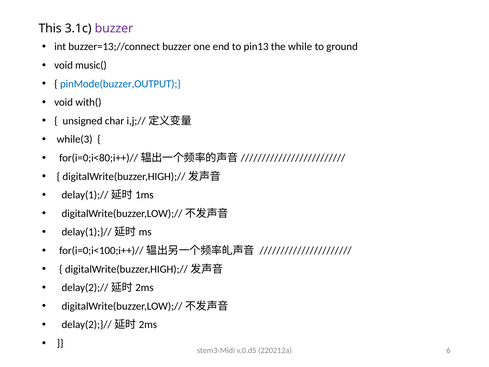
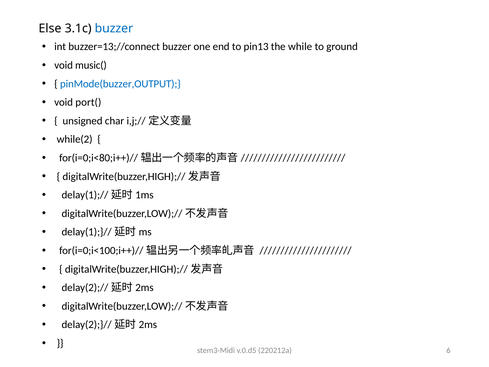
This: This -> Else
buzzer at (114, 28) colour: purple -> blue
with(: with( -> port(
while(3: while(3 -> while(2
